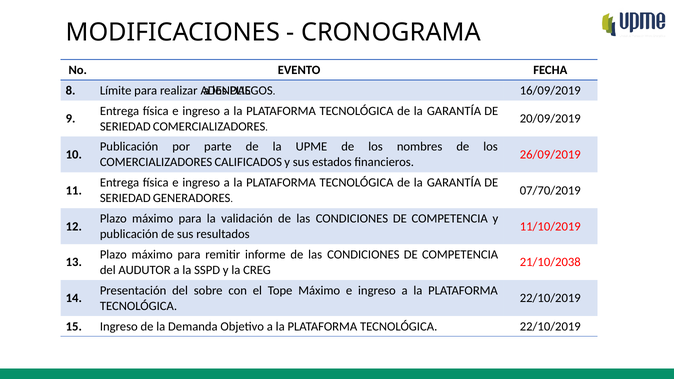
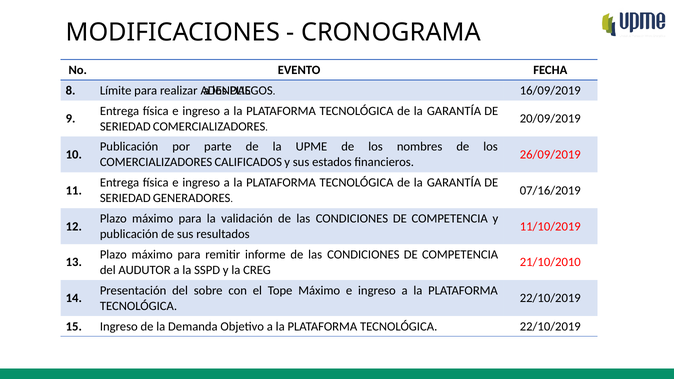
07/70/2019: 07/70/2019 -> 07/16/2019
21/10/2038: 21/10/2038 -> 21/10/2010
